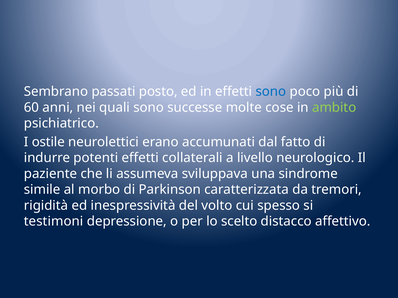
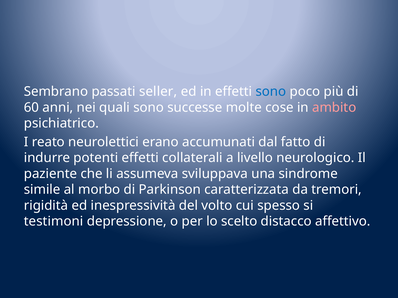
posto: posto -> seller
ambito colour: light green -> pink
ostile: ostile -> reato
